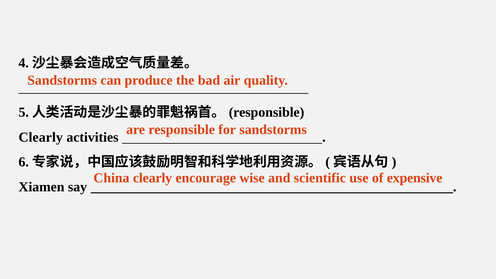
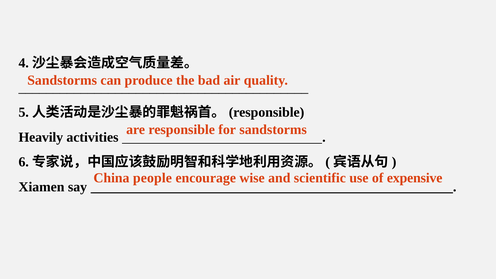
Clearly at (41, 137): Clearly -> Heavily
China clearly: clearly -> people
